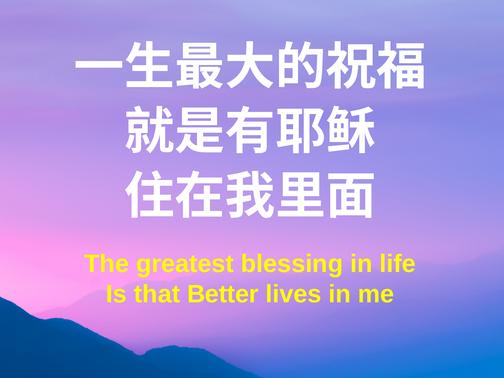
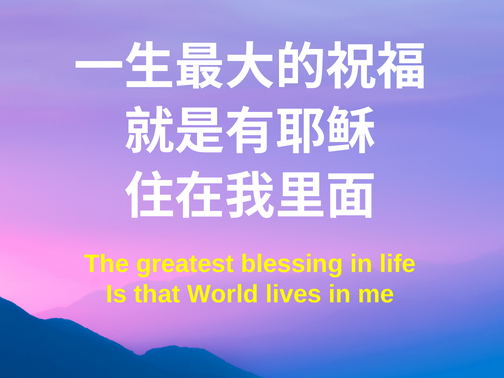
Better: Better -> World
